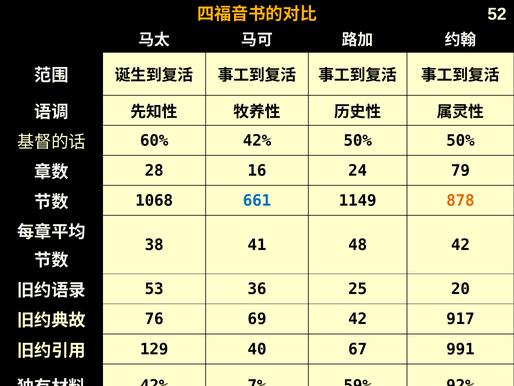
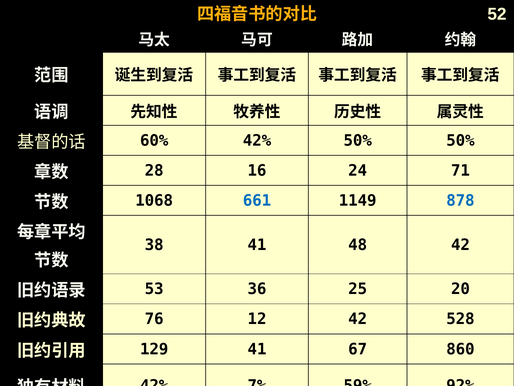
79: 79 -> 71
878 colour: orange -> blue
69: 69 -> 12
917: 917 -> 528
129 40: 40 -> 41
991: 991 -> 860
